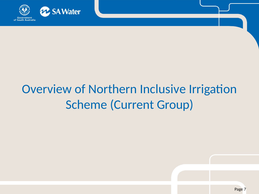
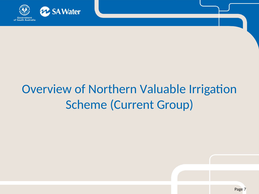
Inclusive: Inclusive -> Valuable
